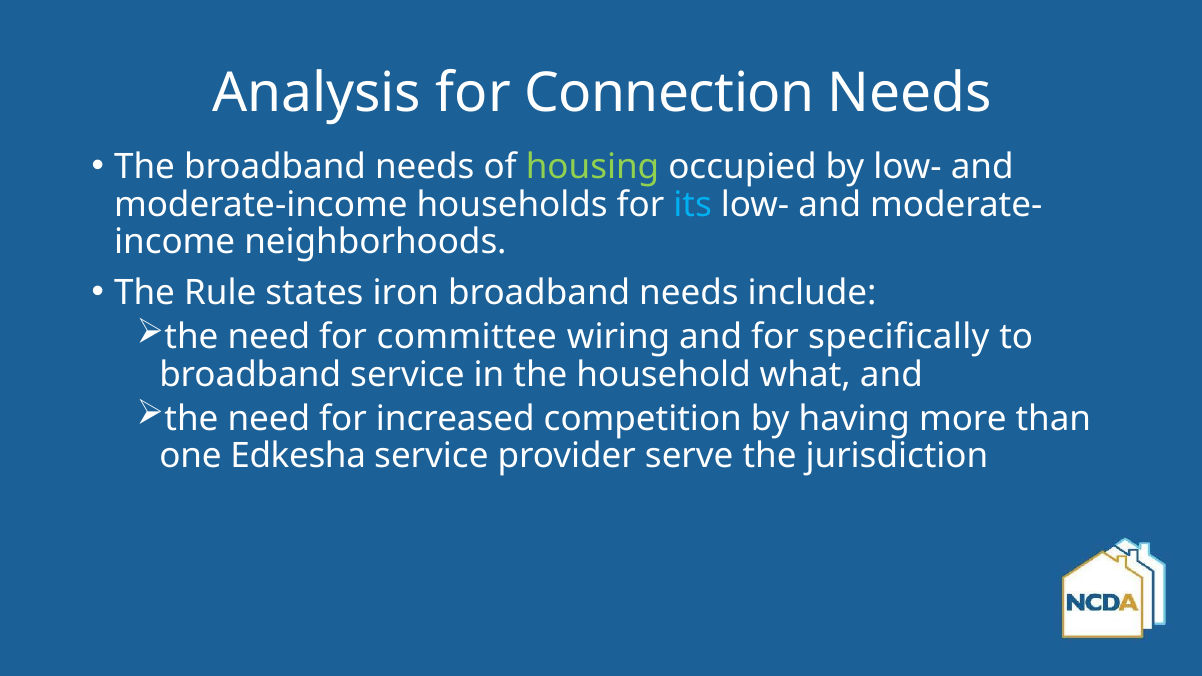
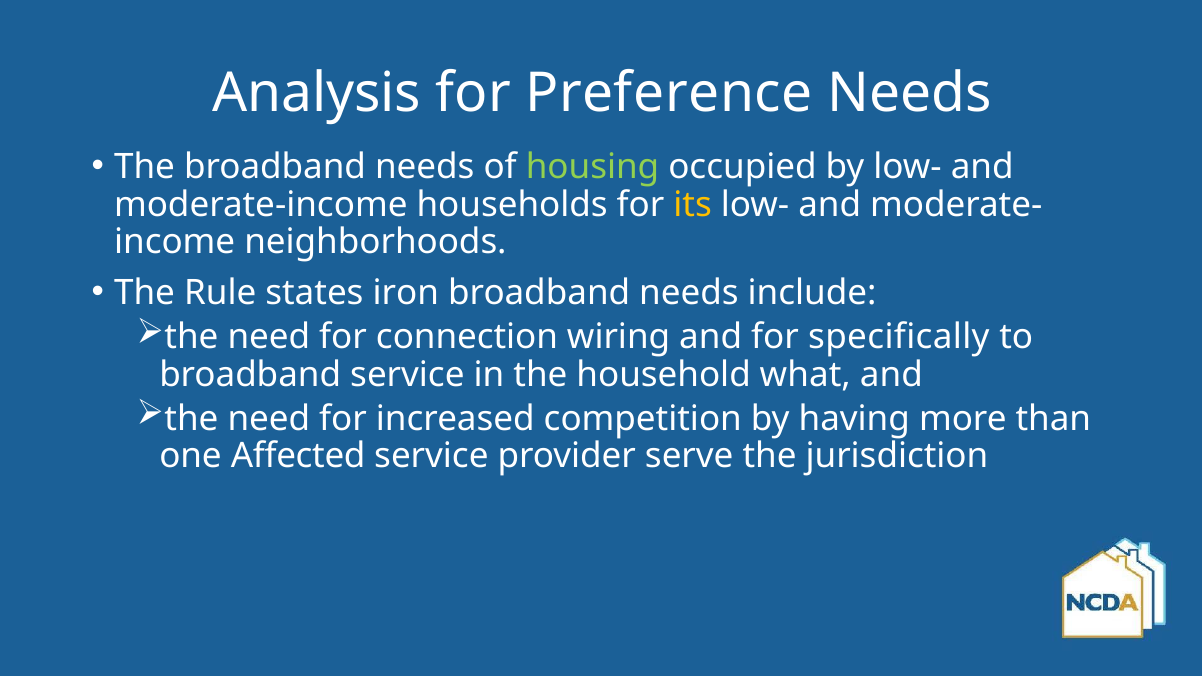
Connection: Connection -> Preference
its colour: light blue -> yellow
committee: committee -> connection
Edkesha: Edkesha -> Affected
